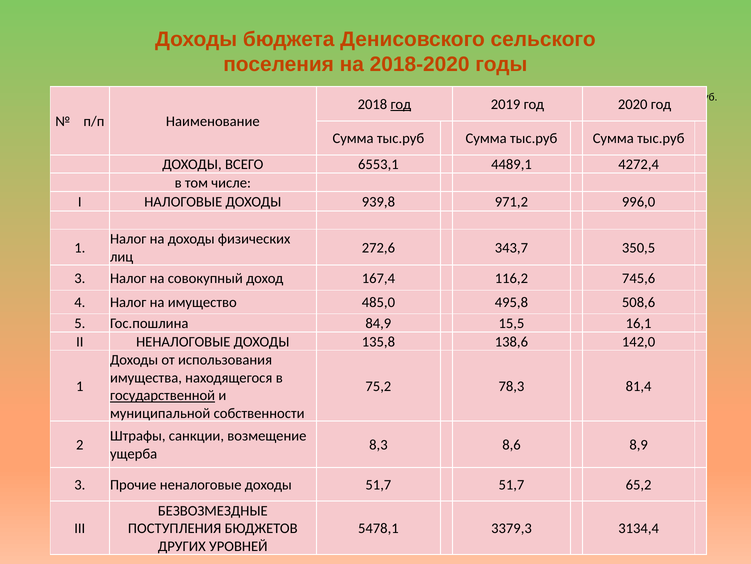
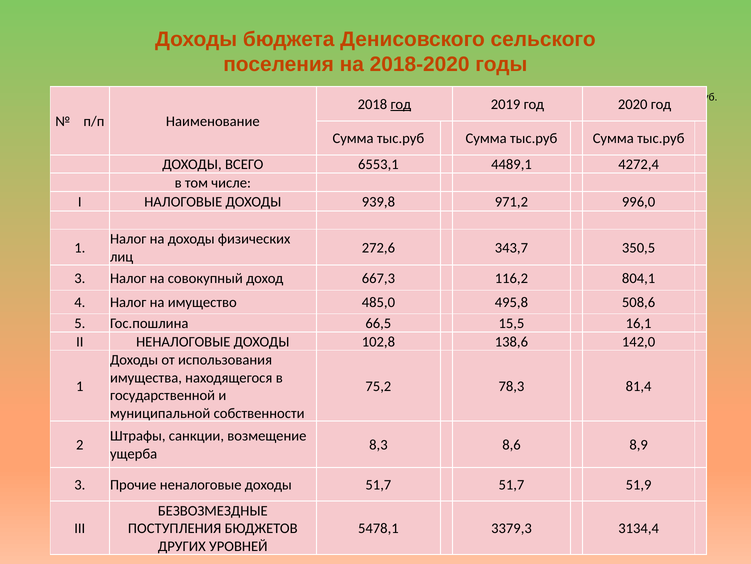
167,4: 167,4 -> 667,3
745,6: 745,6 -> 804,1
84,9: 84,9 -> 66,5
135,8: 135,8 -> 102,8
государственной underline: present -> none
65,2: 65,2 -> 51,9
